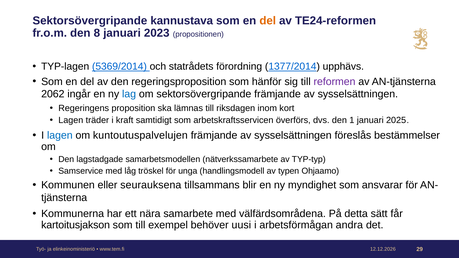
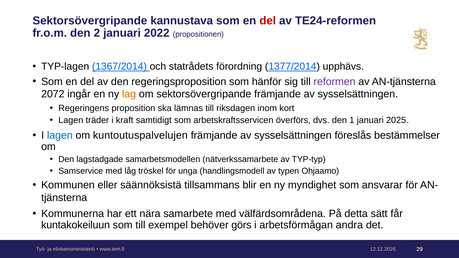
del at (268, 21) colour: orange -> red
8: 8 -> 2
2023: 2023 -> 2022
5369/2014: 5369/2014 -> 1367/2014
2062: 2062 -> 2072
lag colour: blue -> orange
seurauksena: seurauksena -> säännöksistä
kartoitusjakson: kartoitusjakson -> kuntakokeiluun
uusi: uusi -> görs
